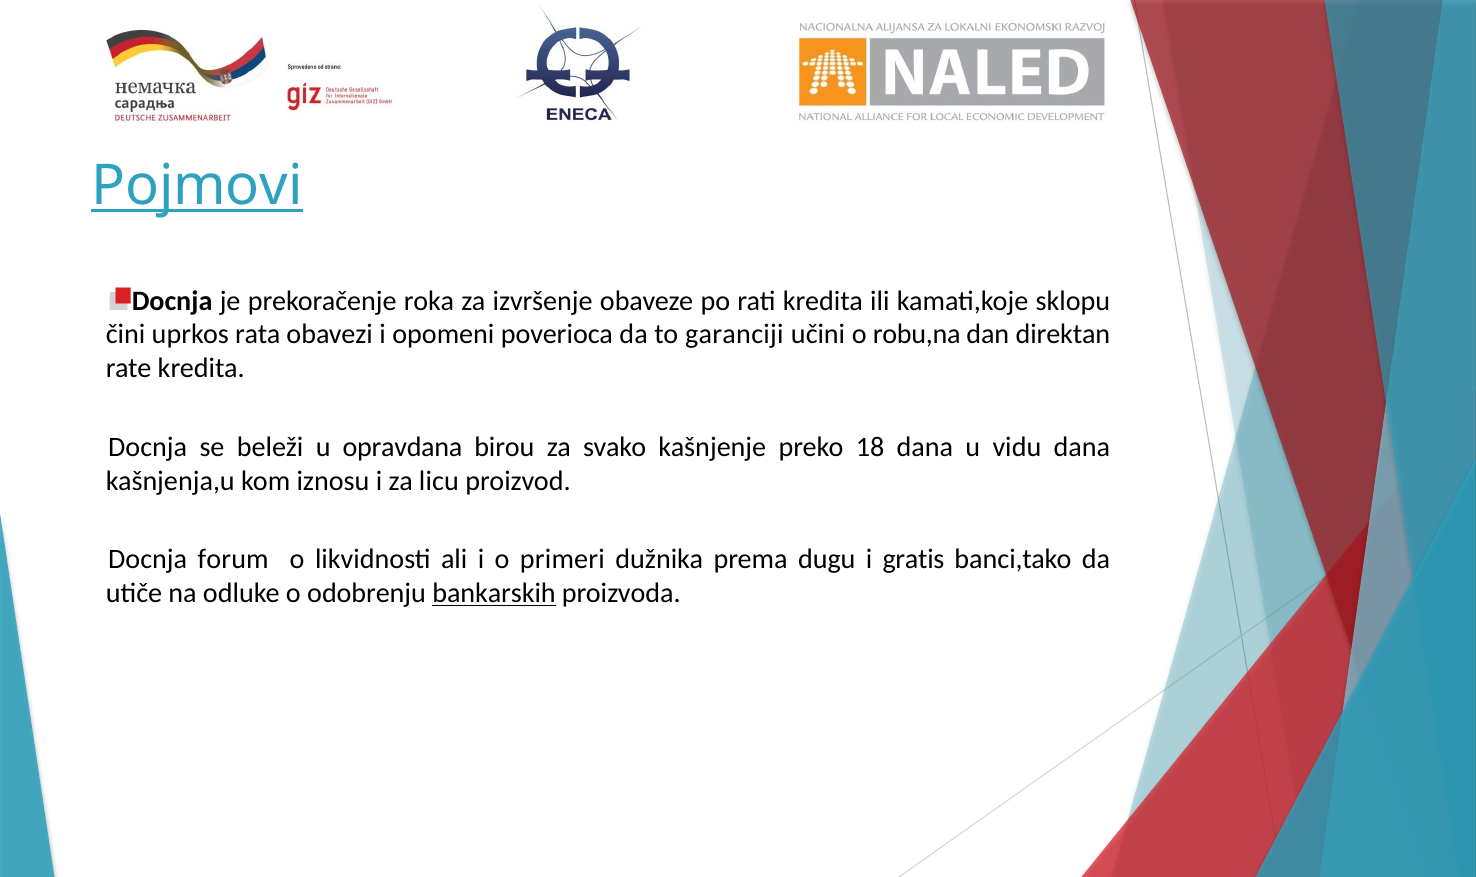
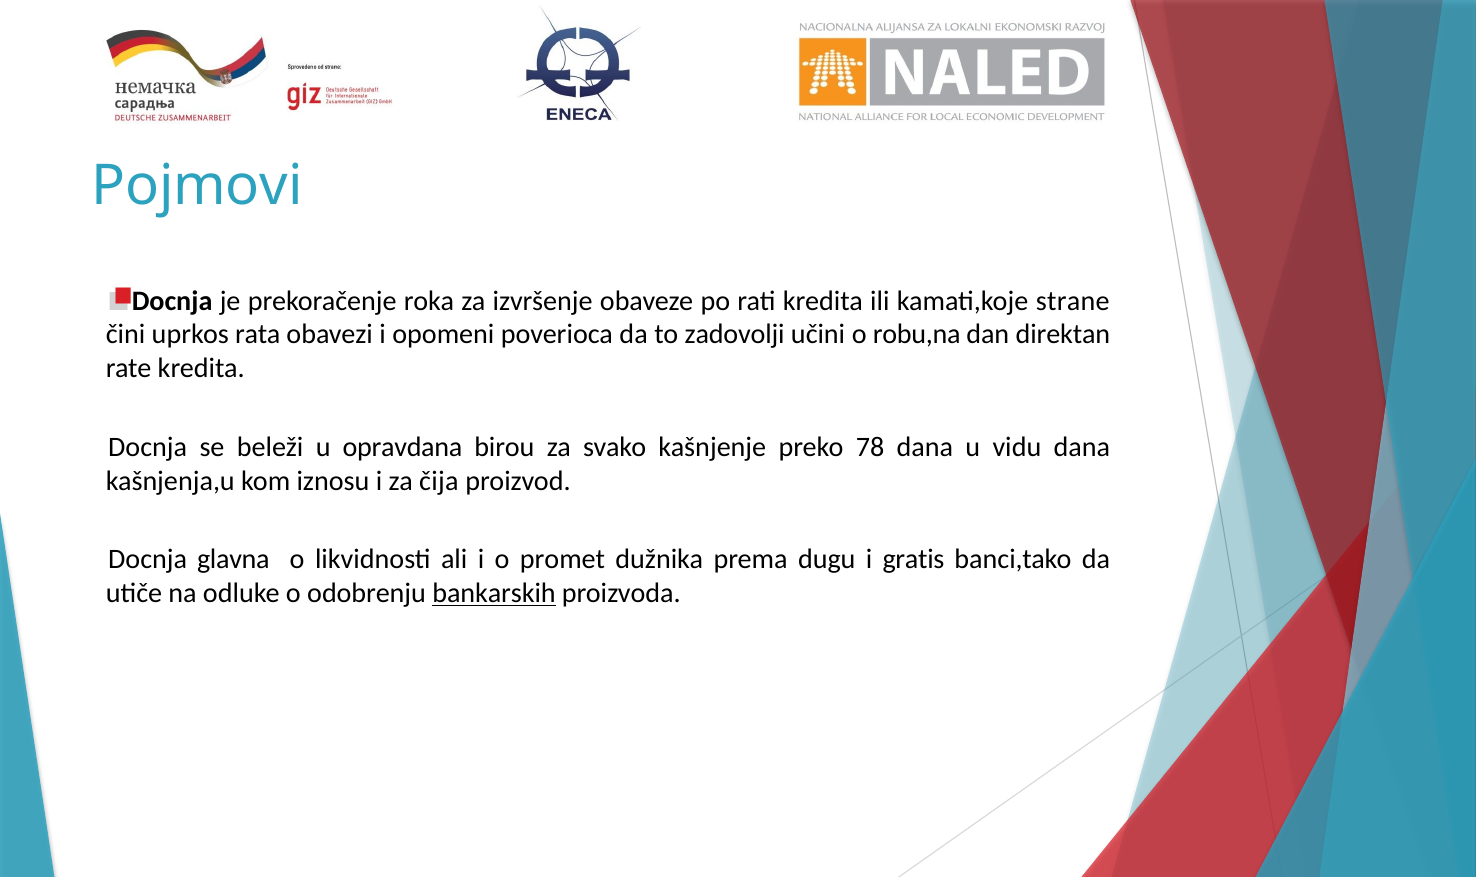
Pojmovi underline: present -> none
sklopu: sklopu -> strane
garanciji: garanciji -> zadovolji
18: 18 -> 78
licu: licu -> čija
forum: forum -> glavna
primeri: primeri -> promet
